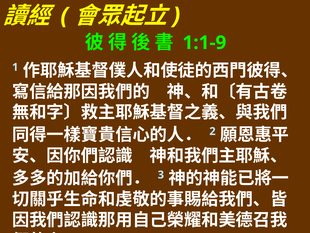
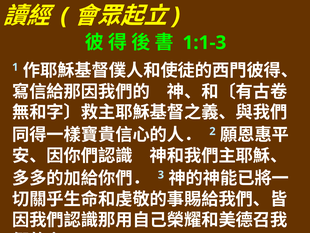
1:1-9: 1:1-9 -> 1:1-3
